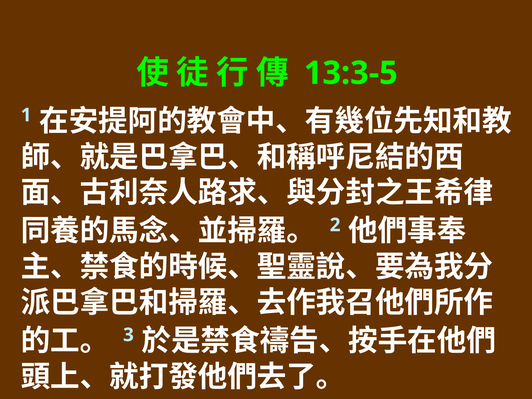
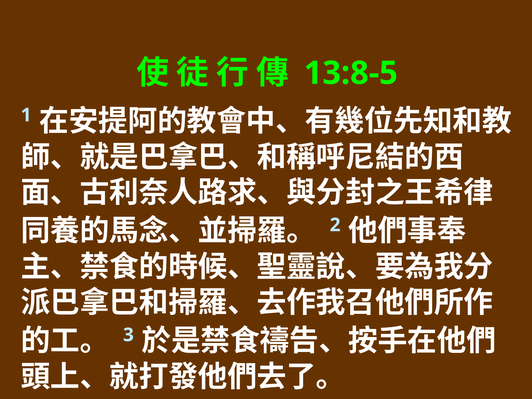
13:3-5: 13:3-5 -> 13:8-5
